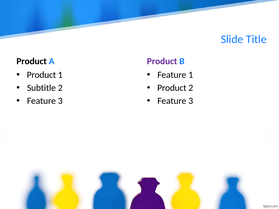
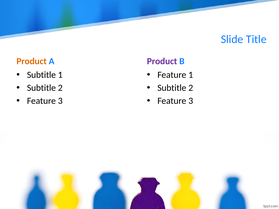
Product at (32, 61) colour: black -> orange
Product at (41, 75): Product -> Subtitle
Product at (172, 88): Product -> Subtitle
